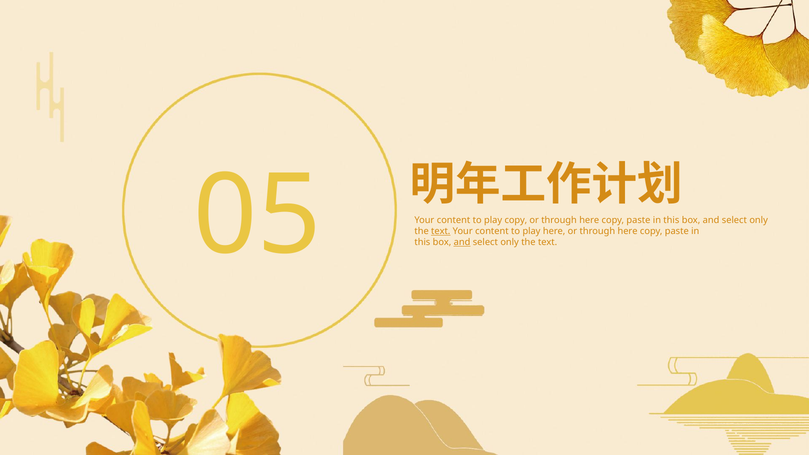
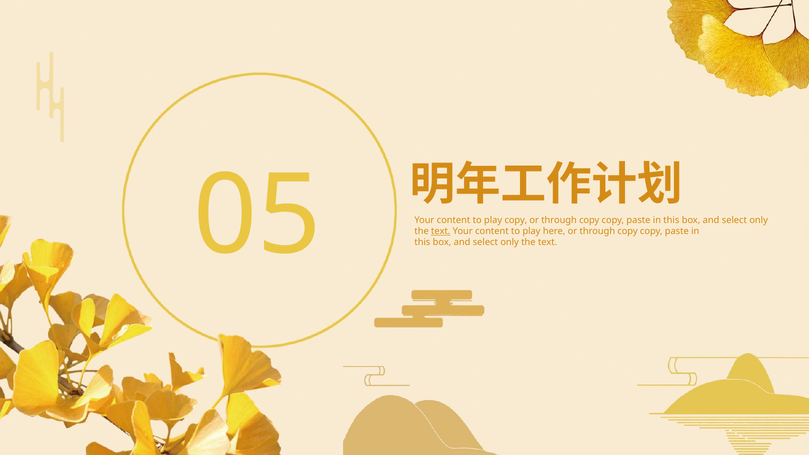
here at (589, 220): here -> copy
here or through here: here -> copy
and at (462, 242) underline: present -> none
